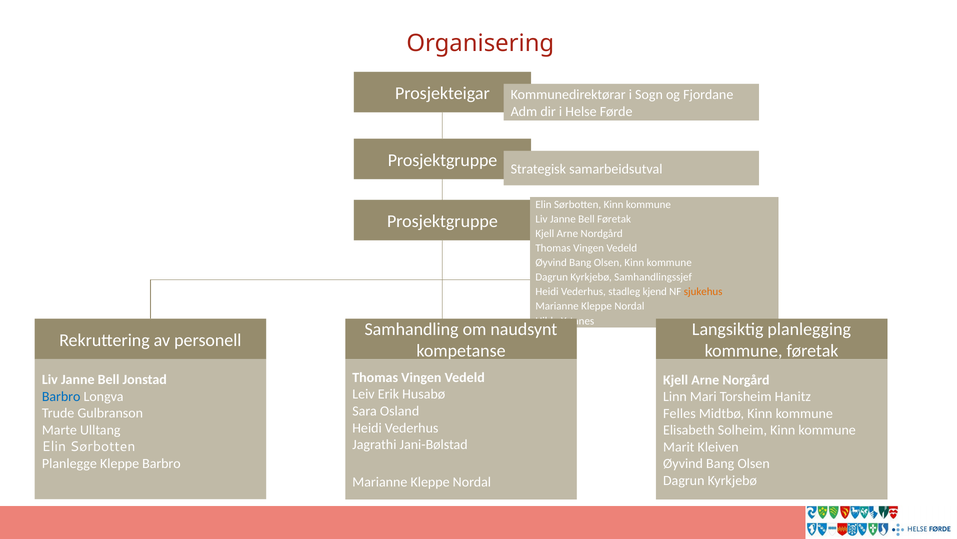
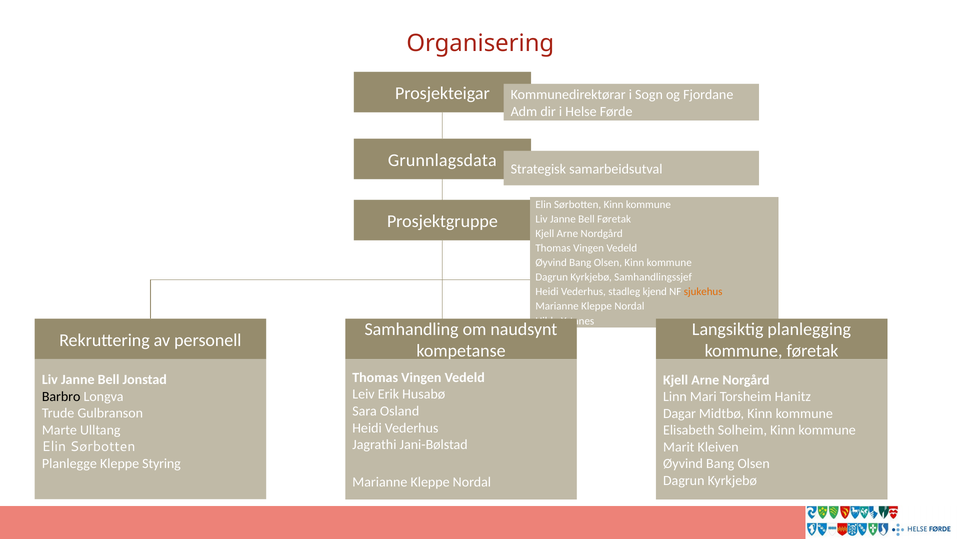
Prosjektgruppe at (443, 160): Prosjektgruppe -> Grunnlagsdata
Barbro at (61, 396) colour: blue -> black
Felles: Felles -> Dagar
Kleppe Barbro: Barbro -> Styring
